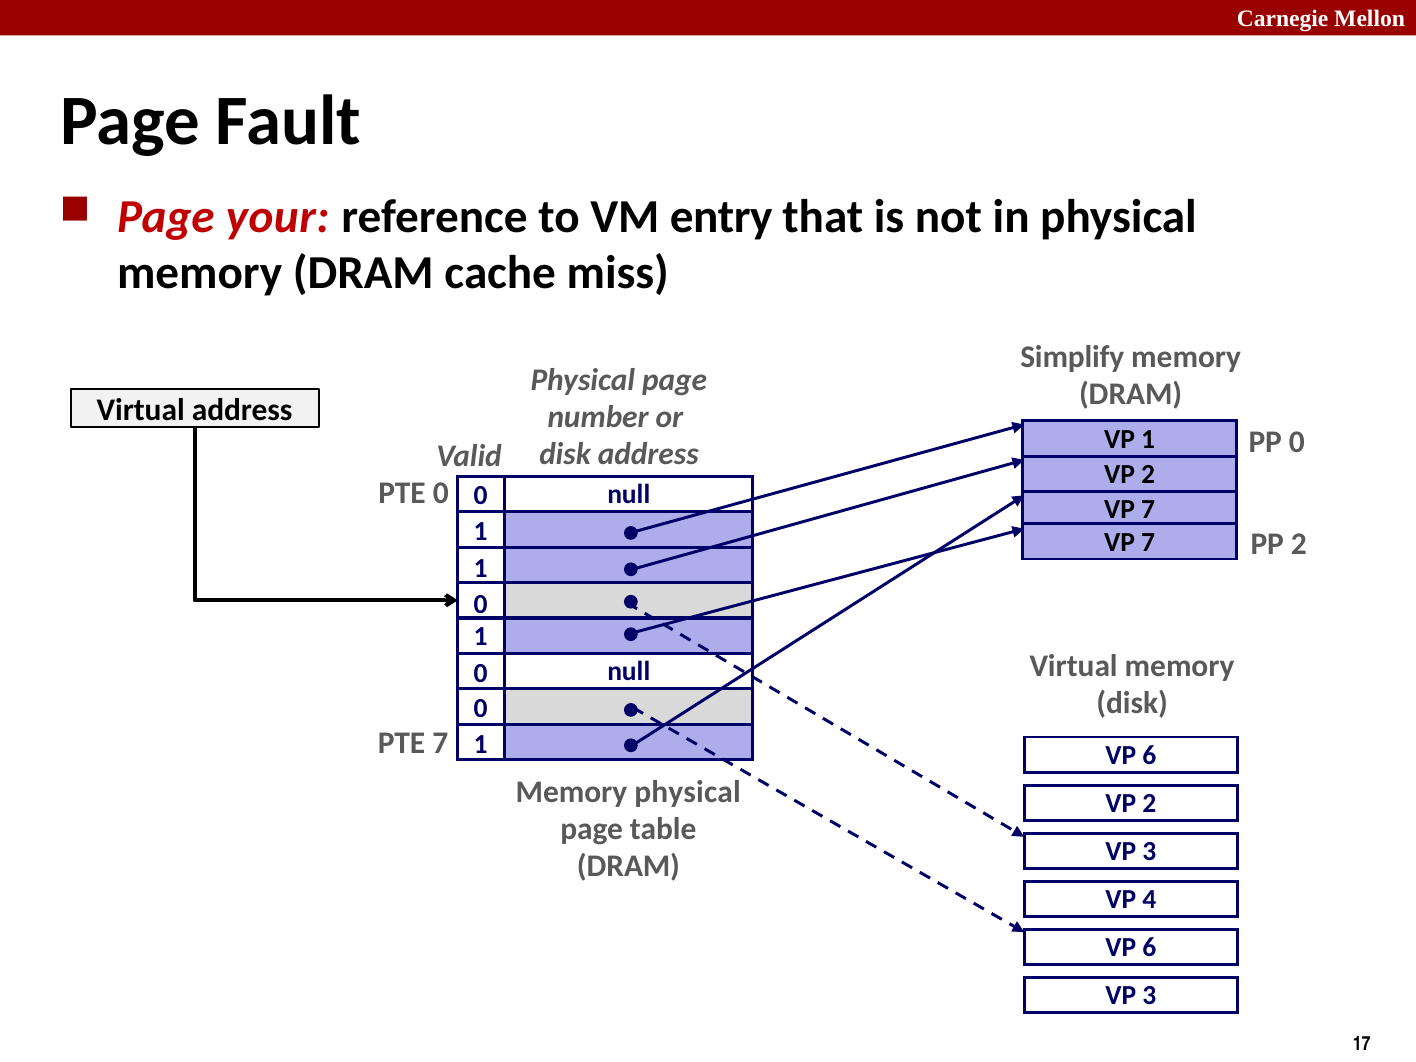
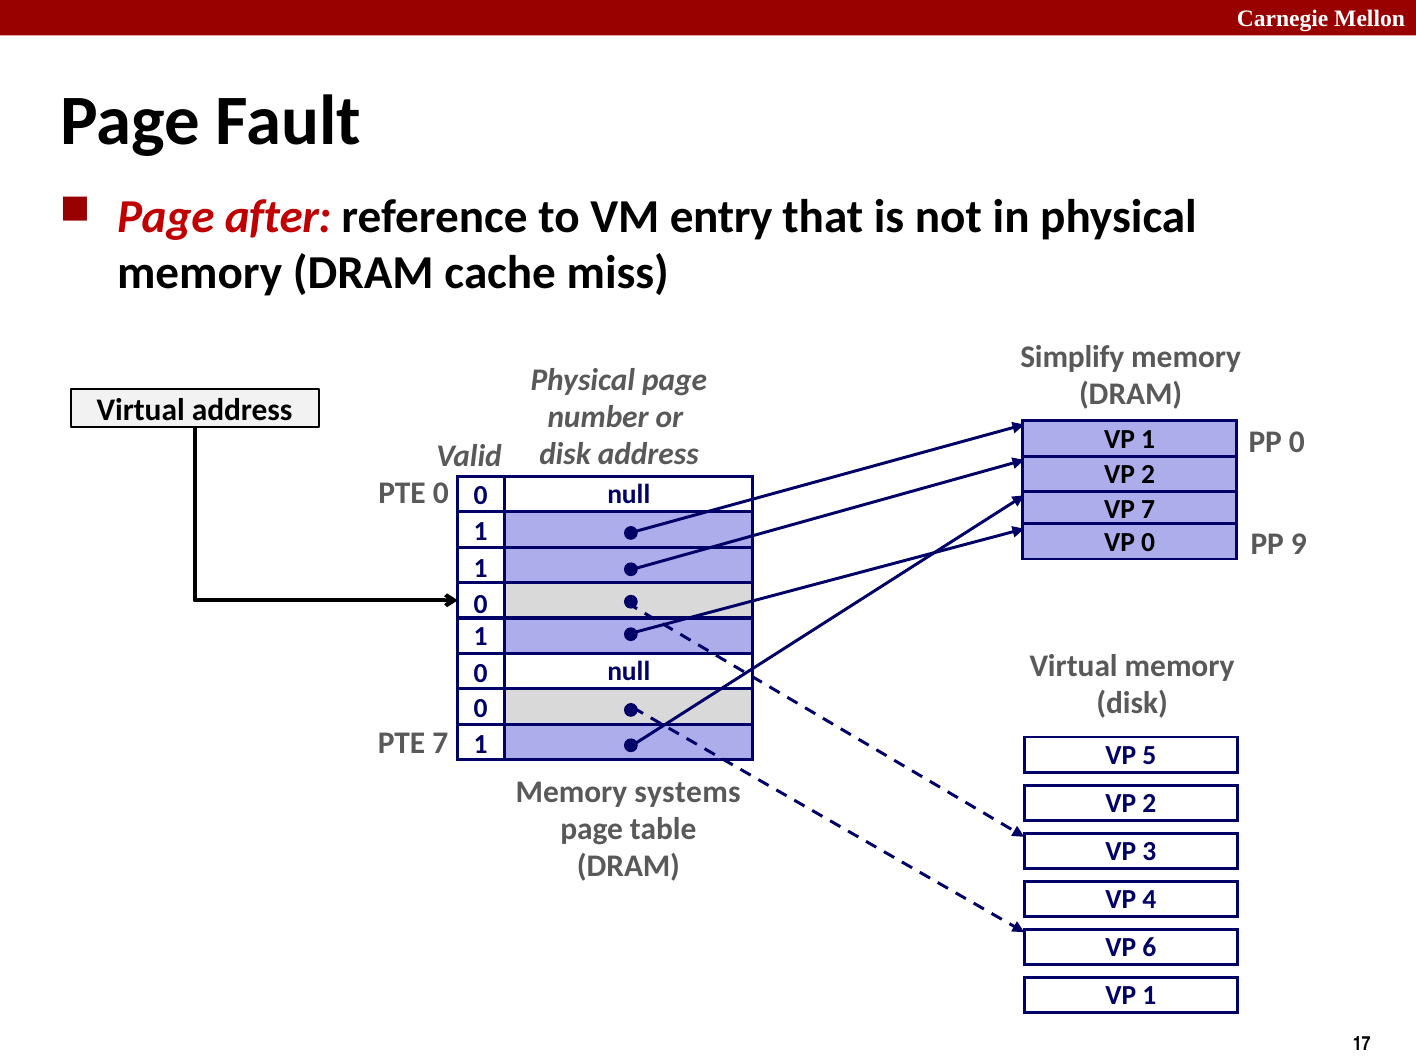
your: your -> after
7 at (1148, 542): 7 -> 0
PP 2: 2 -> 9
6 at (1149, 755): 6 -> 5
Memory physical: physical -> systems
3 at (1149, 996): 3 -> 1
